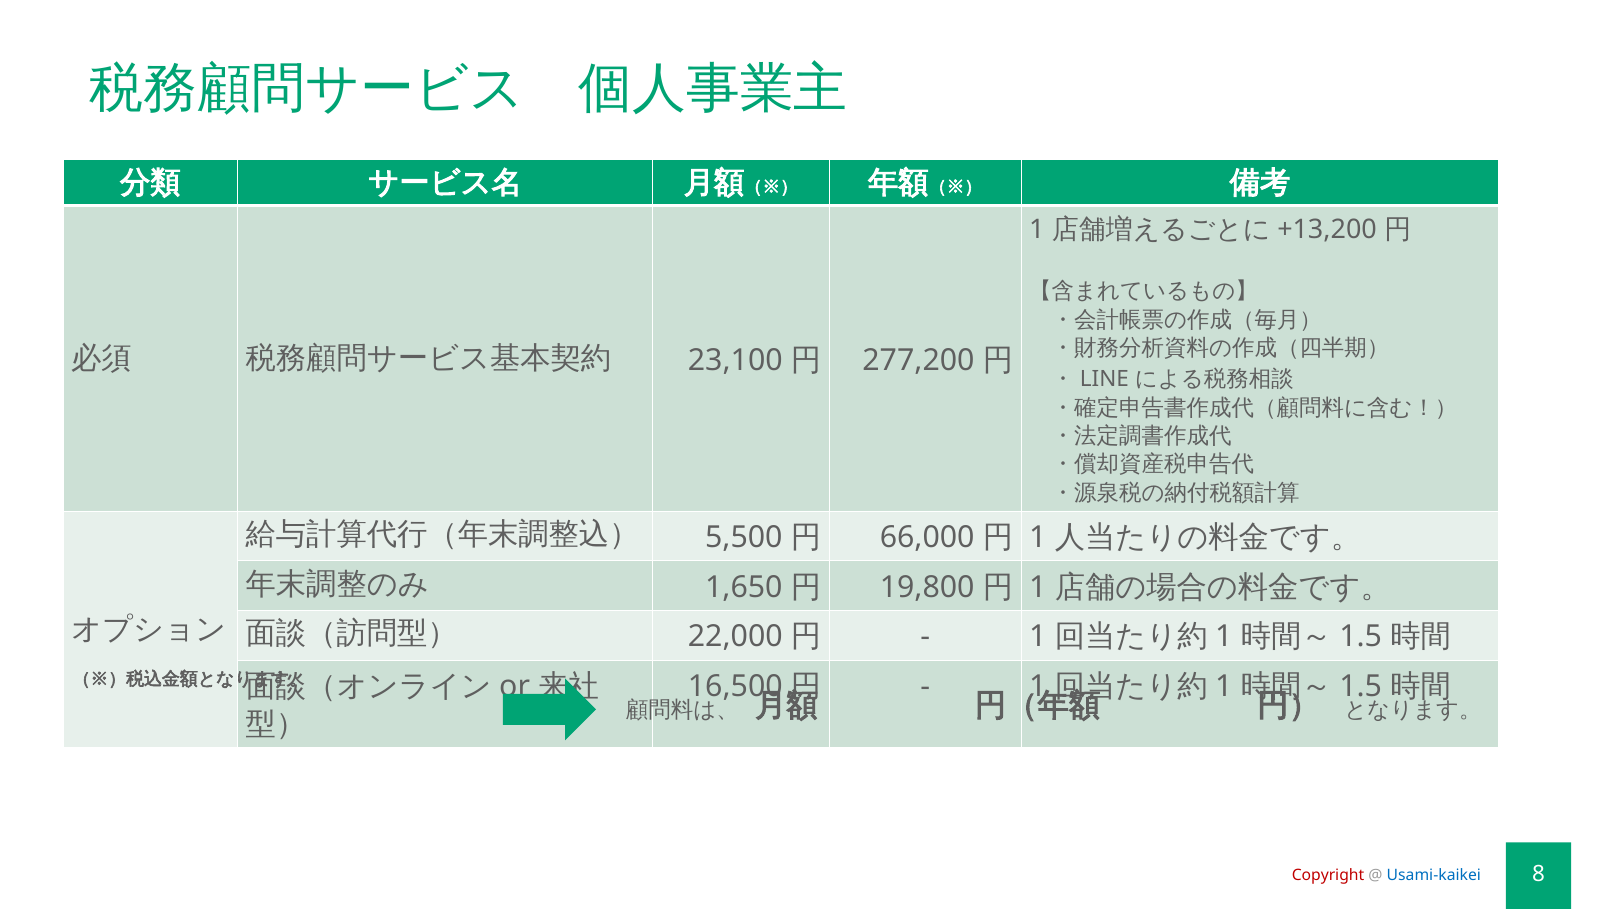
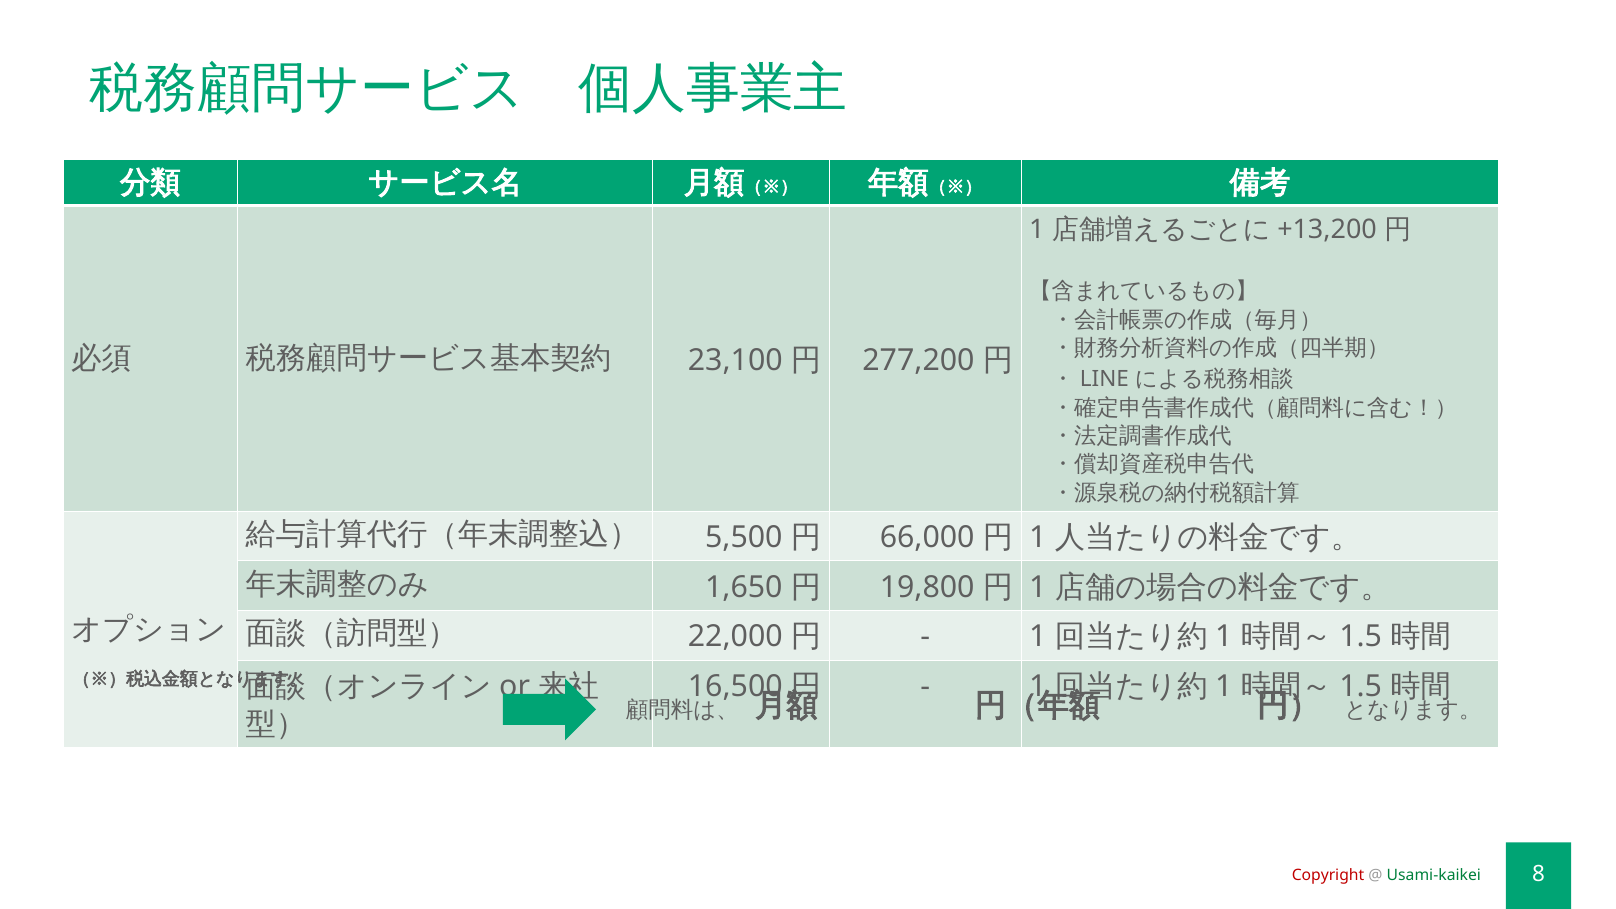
Usami-kaikei colour: blue -> green
